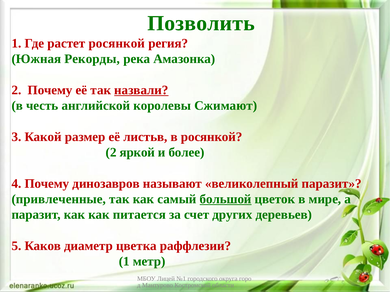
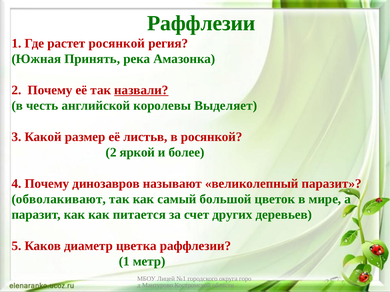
Позволить at (201, 23): Позволить -> Раффлезии
Рекорды: Рекорды -> Принять
Сжимают: Сжимают -> Выделяет
привлеченные: привлеченные -> обволакивают
большой underline: present -> none
